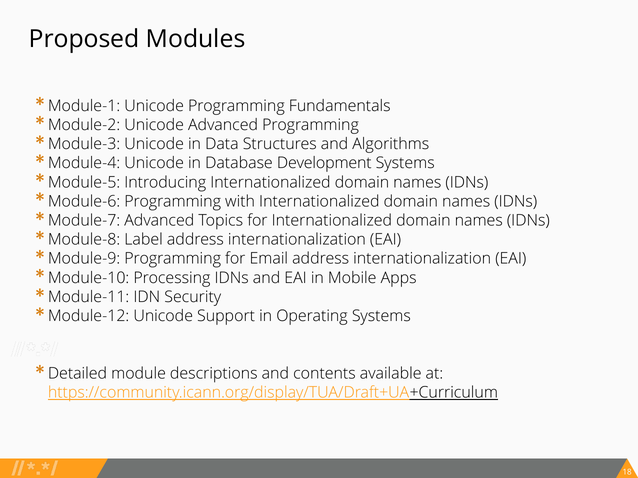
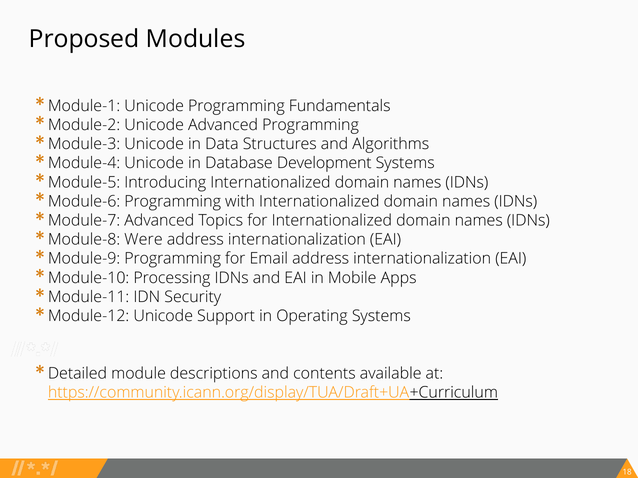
Label: Label -> Were
